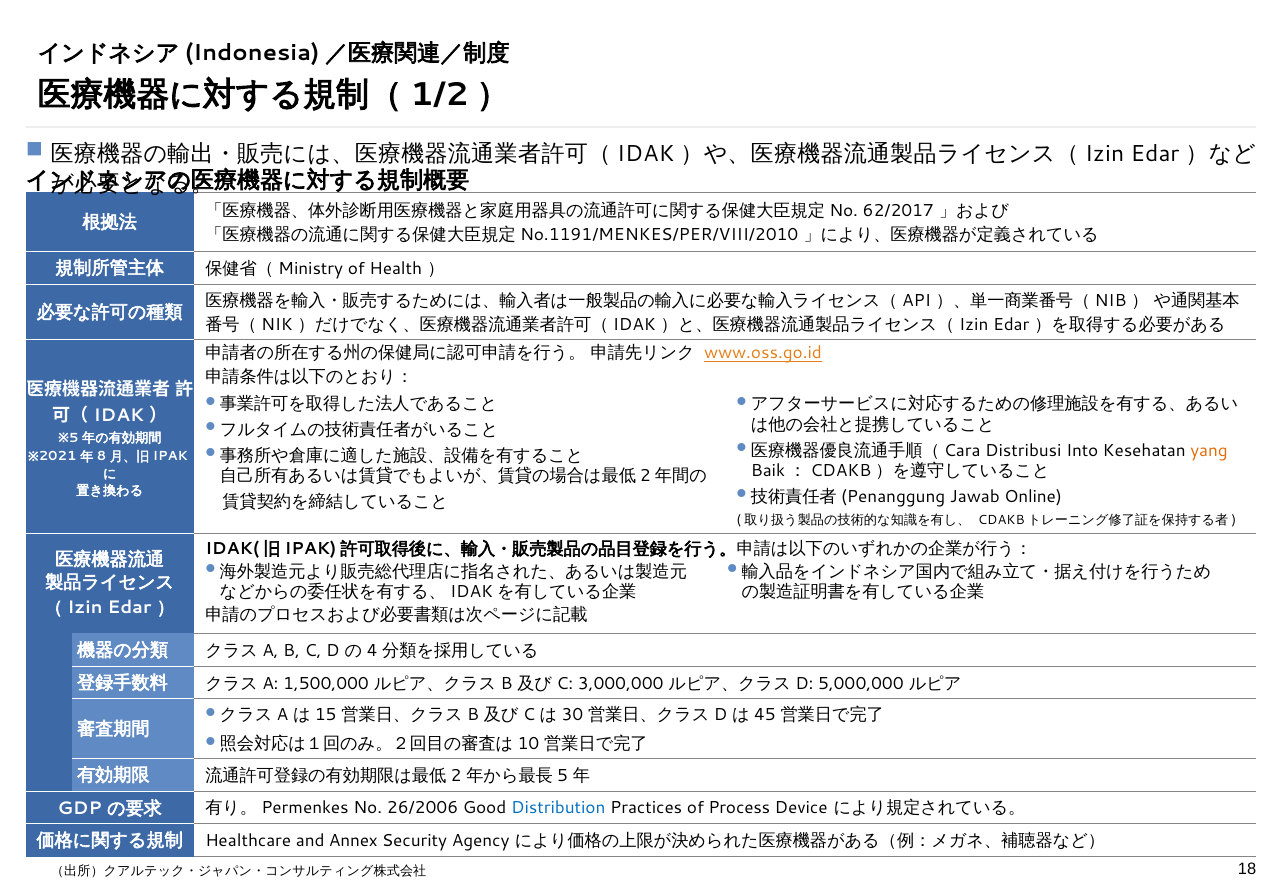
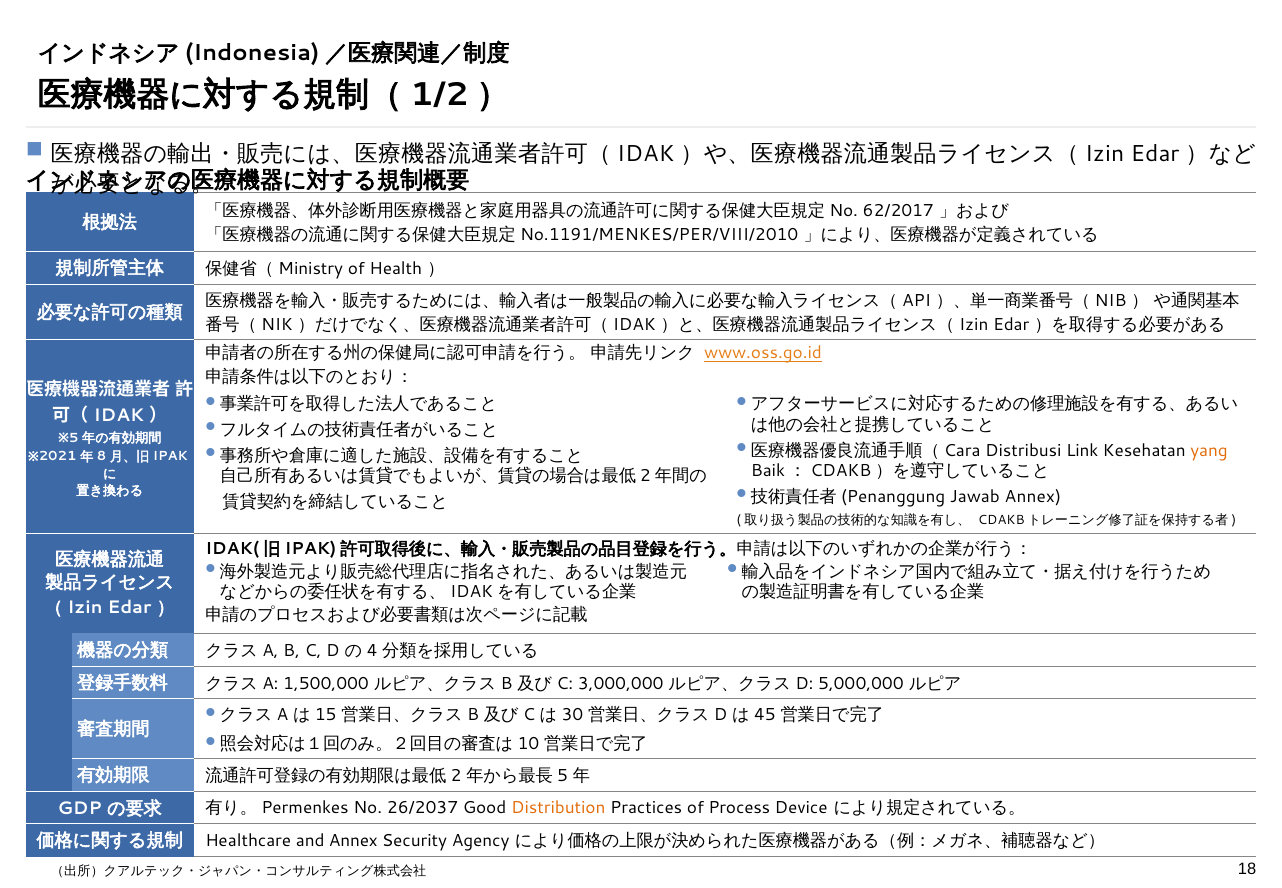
Into: Into -> Link
Jawab Online: Online -> Annex
26/2006: 26/2006 -> 26/2037
Distribution colour: blue -> orange
